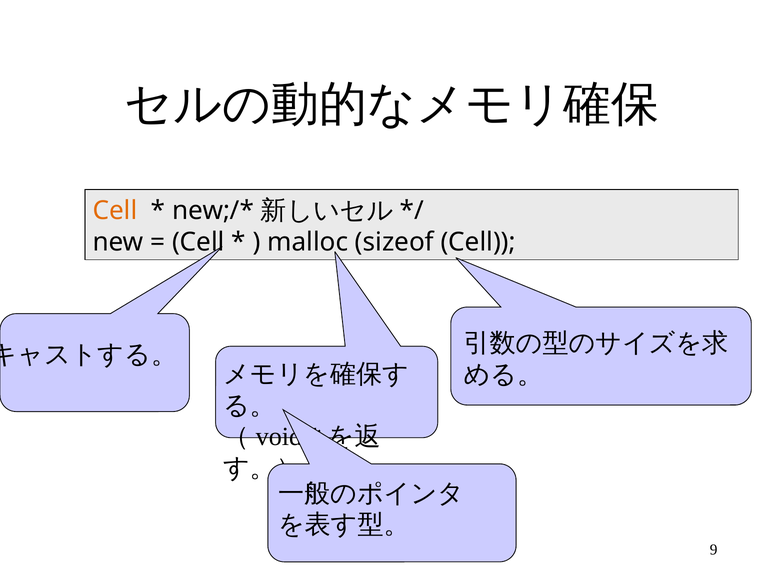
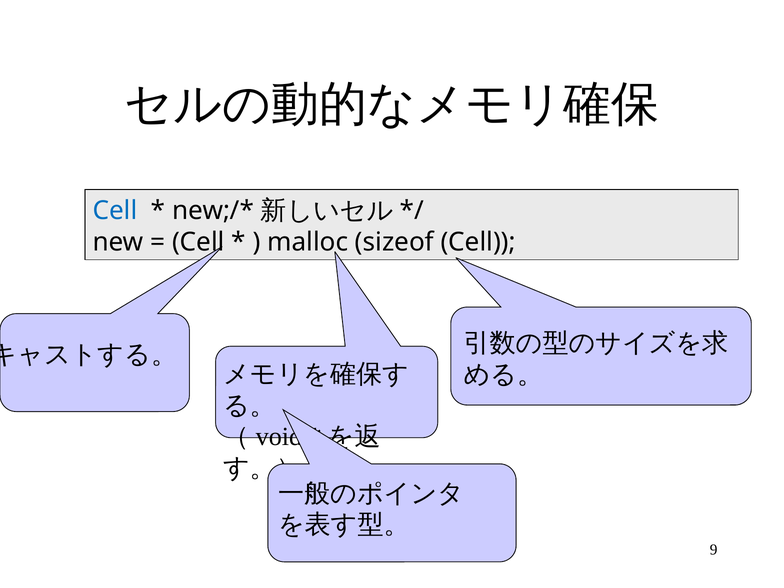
Cell at (115, 211) colour: orange -> blue
